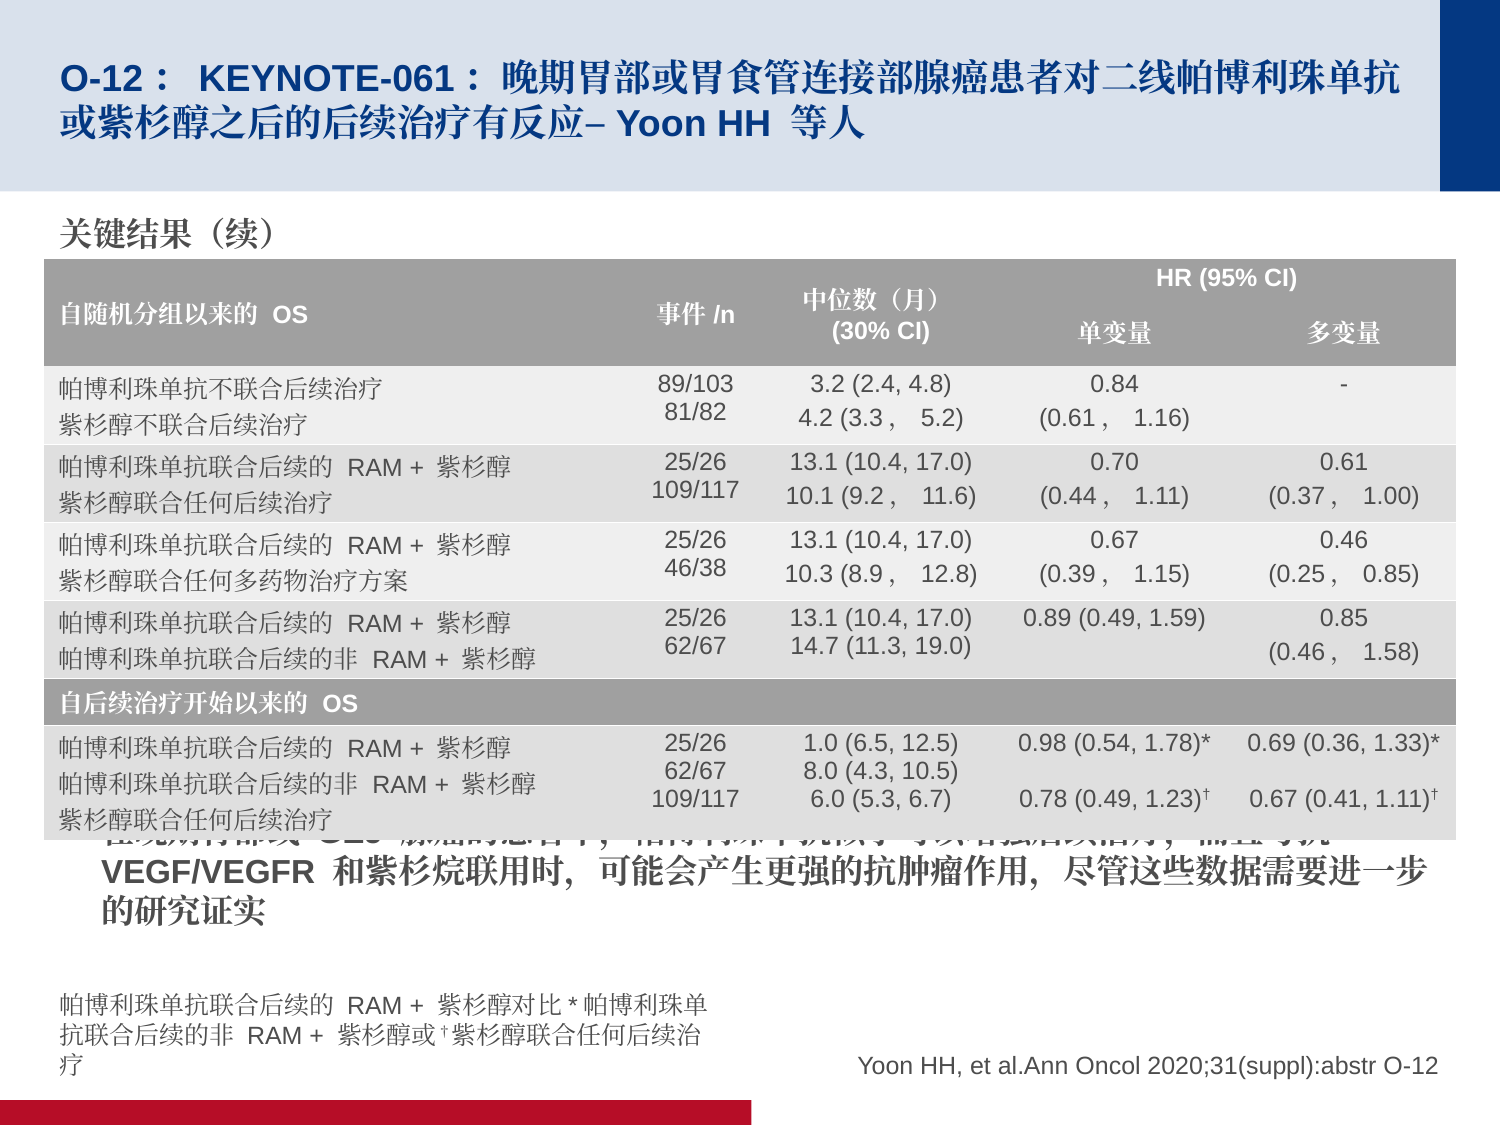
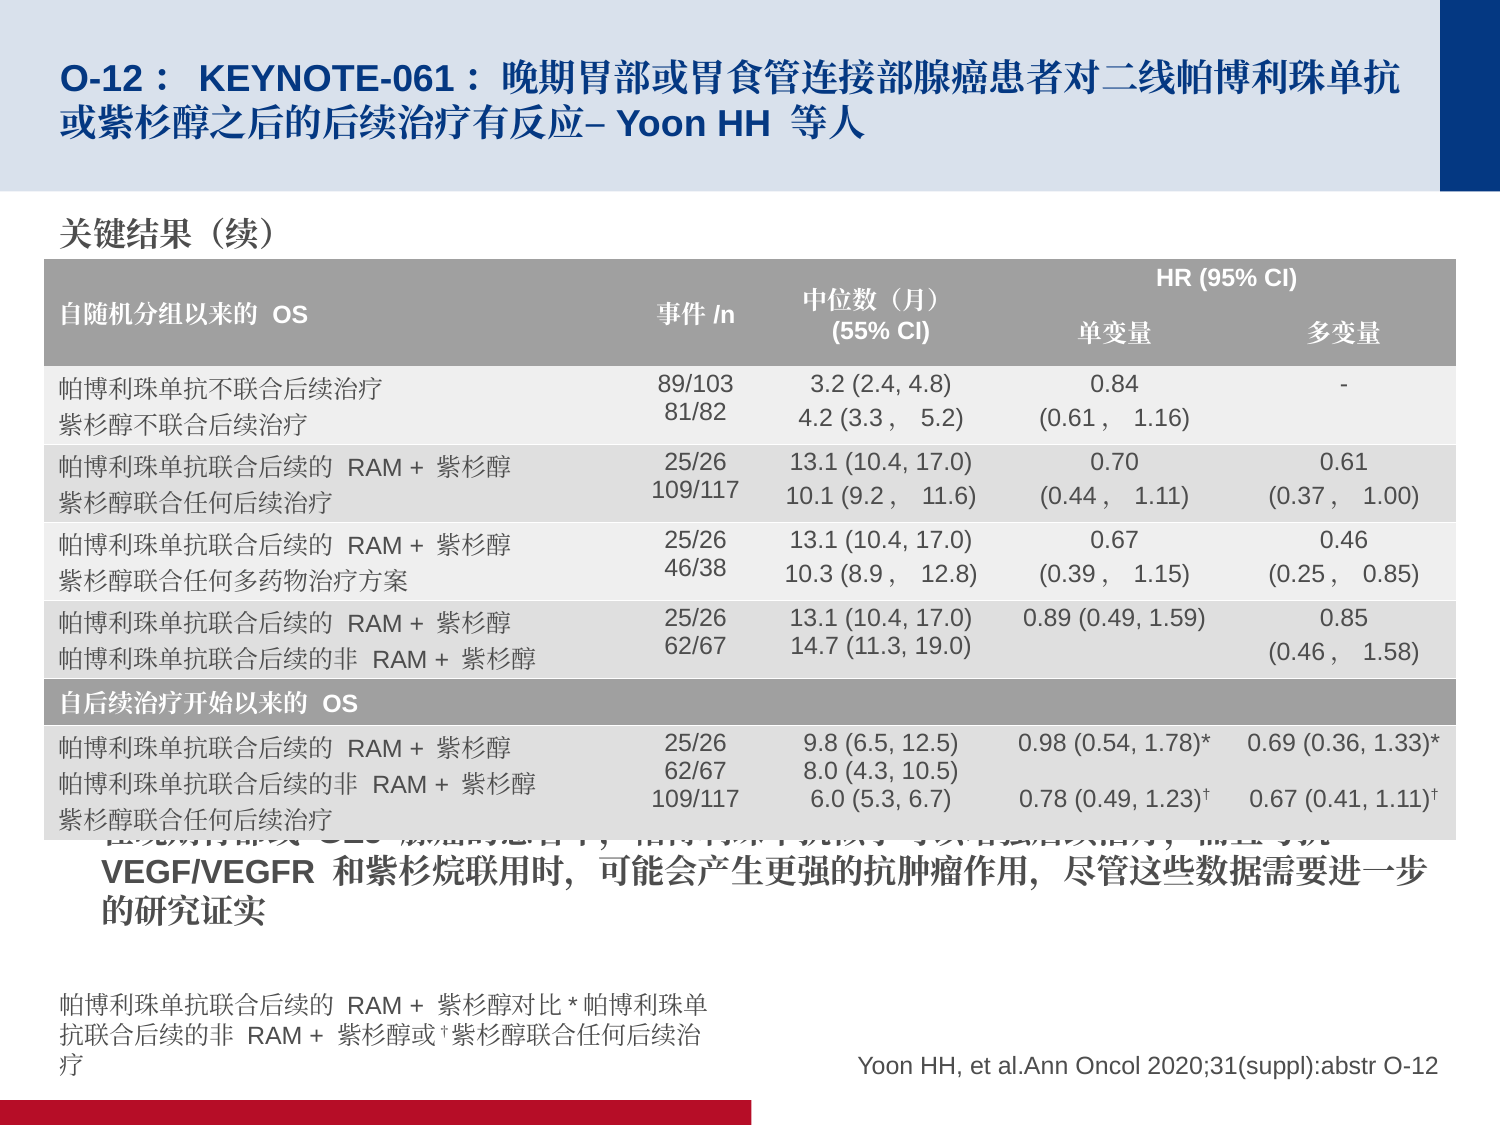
30%: 30% -> 55%
1.0: 1.0 -> 9.8
